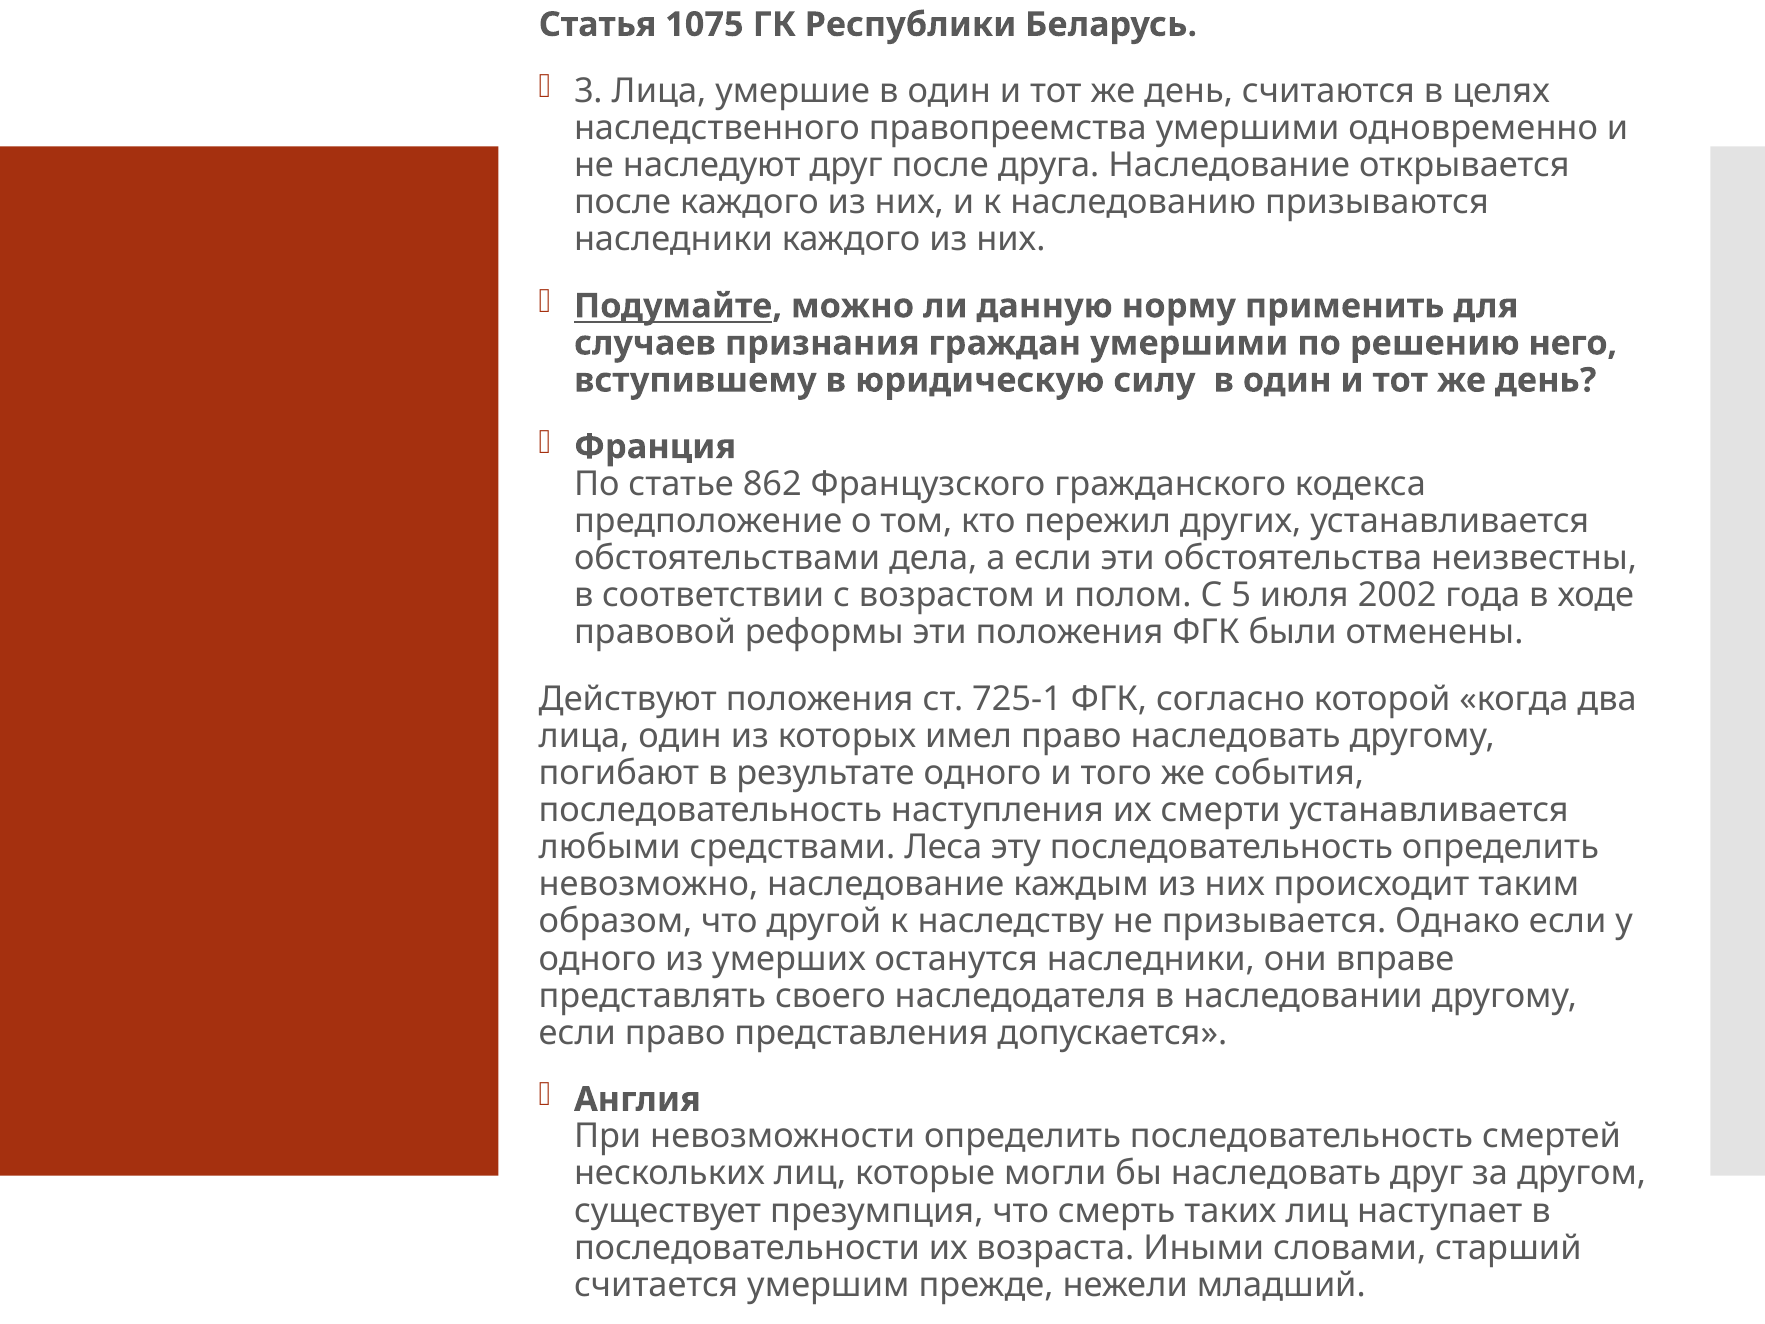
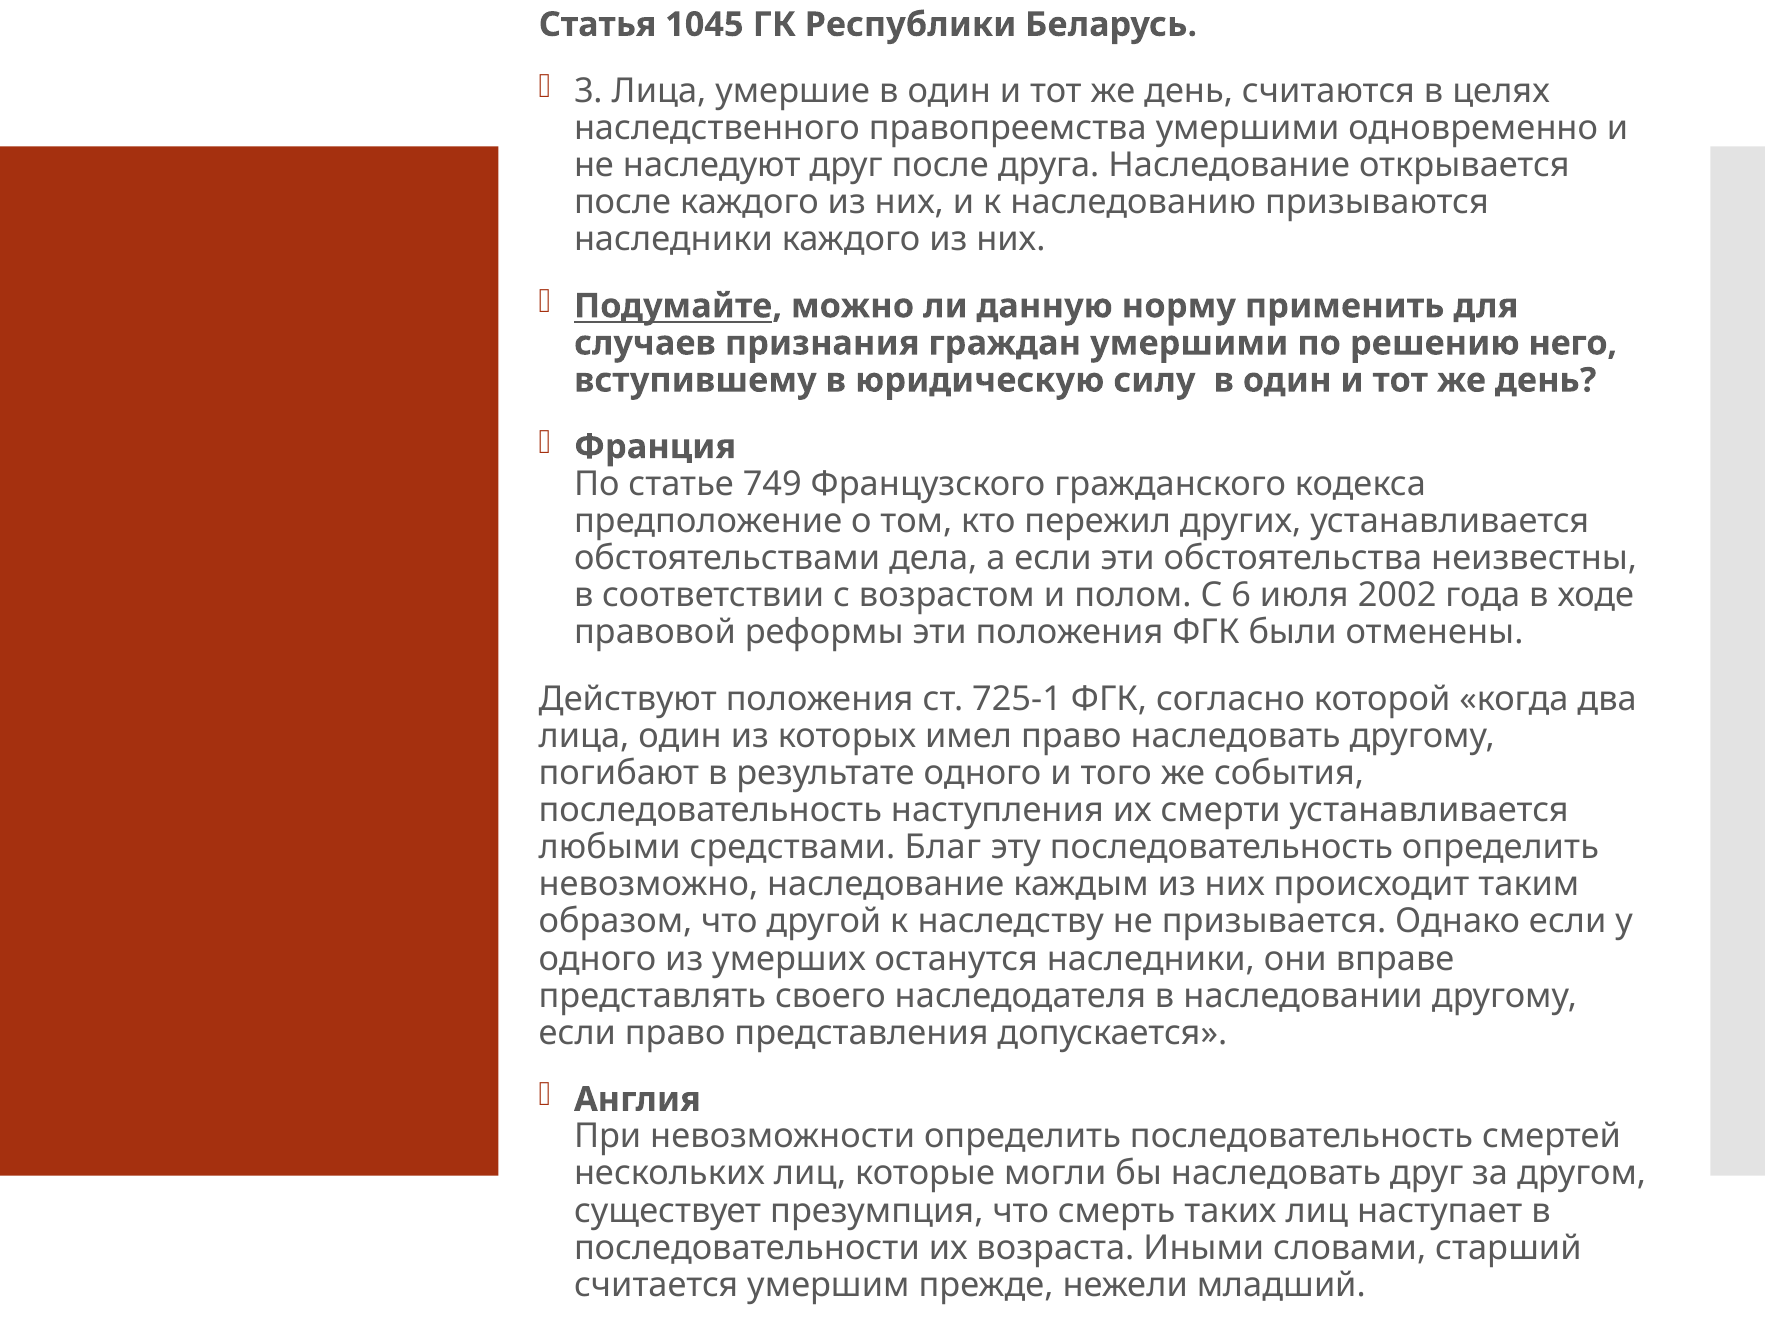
1075: 1075 -> 1045
862: 862 -> 749
5: 5 -> 6
Леса: Леса -> Благ
